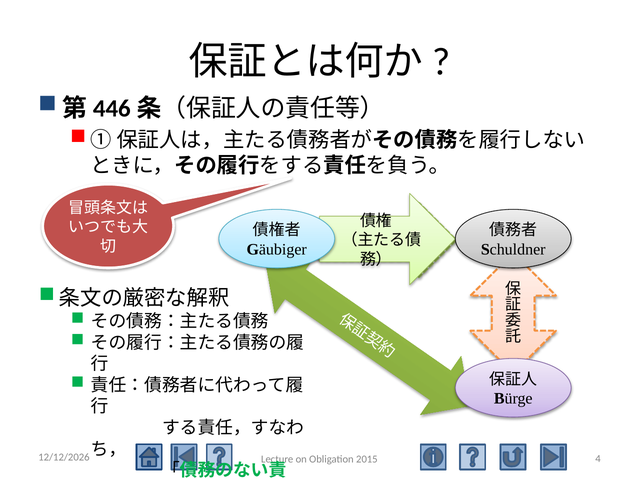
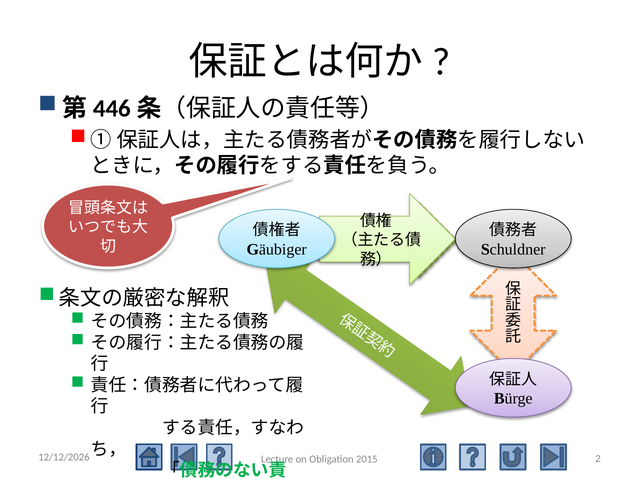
4: 4 -> 2
